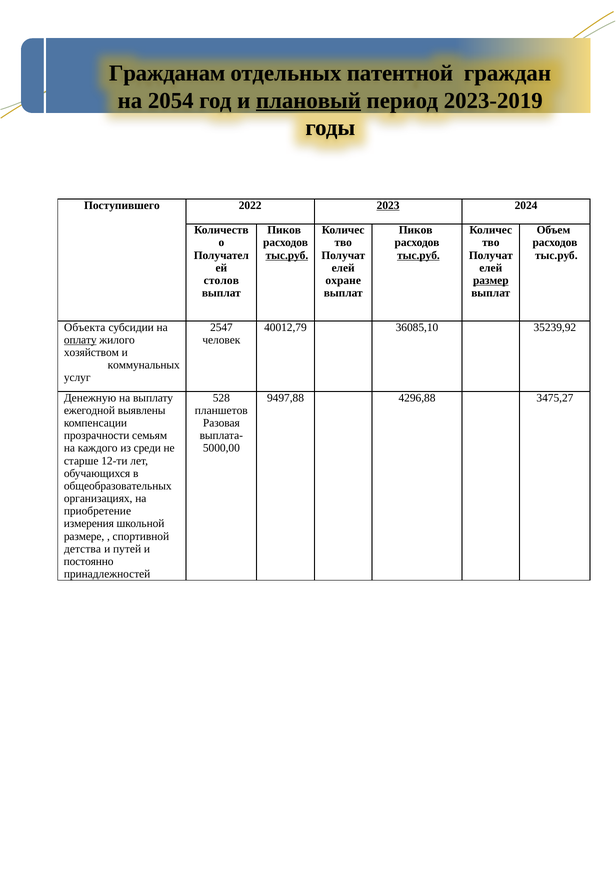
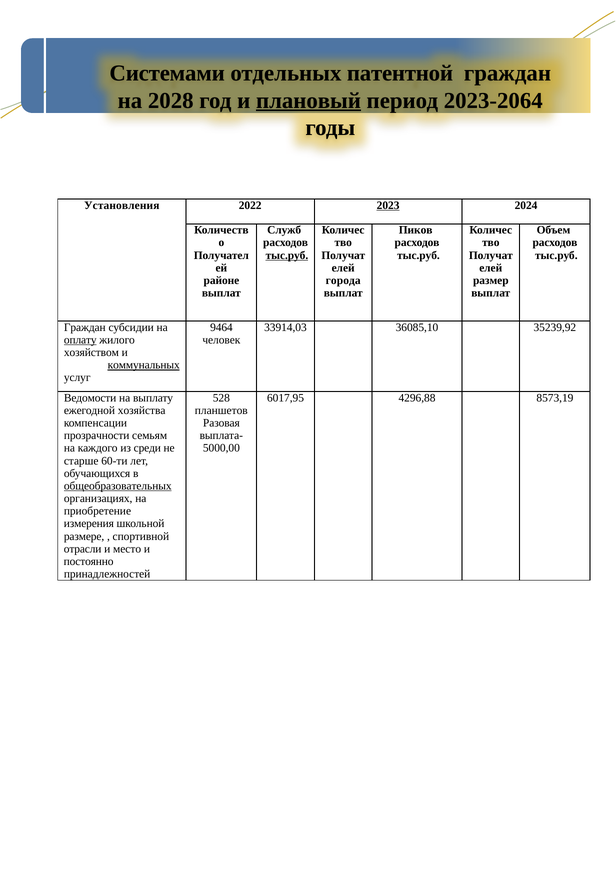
Гражданам: Гражданам -> Системами
2054: 2054 -> 2028
2023-2019: 2023-2019 -> 2023-2064
Поступившего: Поступившего -> Установления
Пиков at (284, 230): Пиков -> Служб
тыс.руб at (418, 255) underline: present -> none
столов: столов -> районе
охране: охране -> города
размер underline: present -> none
Объекта at (85, 327): Объекта -> Граждан
2547: 2547 -> 9464
40012,79: 40012,79 -> 33914,03
коммунальных underline: none -> present
Денежную: Денежную -> Ведомости
9497,88: 9497,88 -> 6017,95
3475,27: 3475,27 -> 8573,19
выявлены: выявлены -> хозяйства
12-ти: 12-ти -> 60-ти
общеобразовательных underline: none -> present
детства: детства -> отрасли
путей: путей -> место
